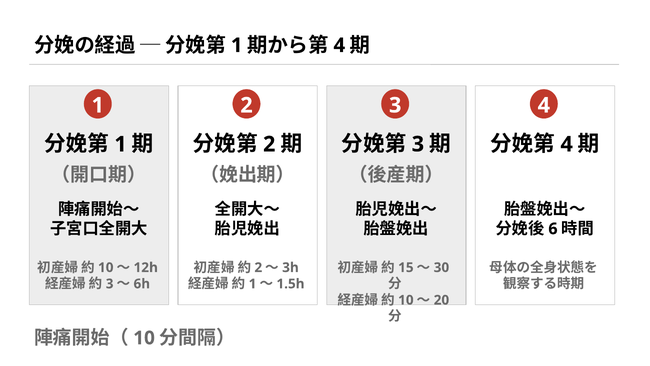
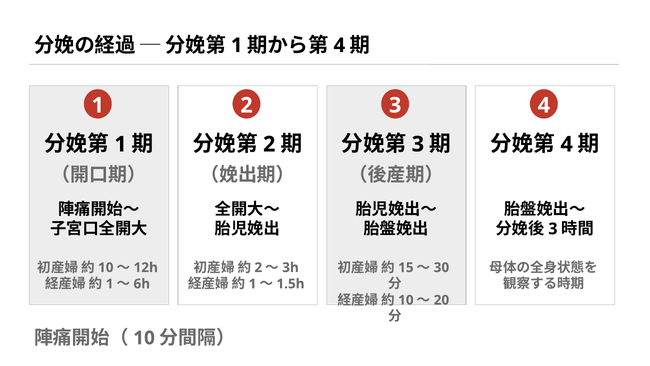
6 at (553, 229): 6 -> 3
3 at (110, 284): 3 -> 1
